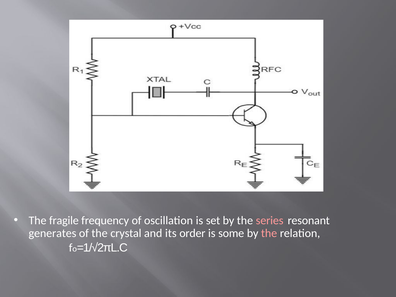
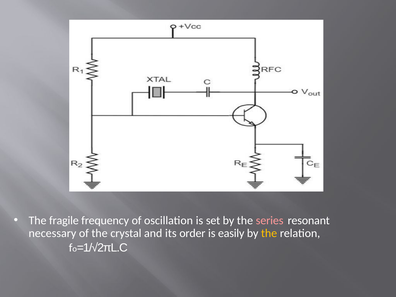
generates: generates -> necessary
some: some -> easily
the at (269, 233) colour: pink -> yellow
